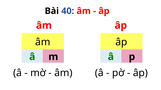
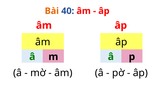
Bài colour: black -> orange
